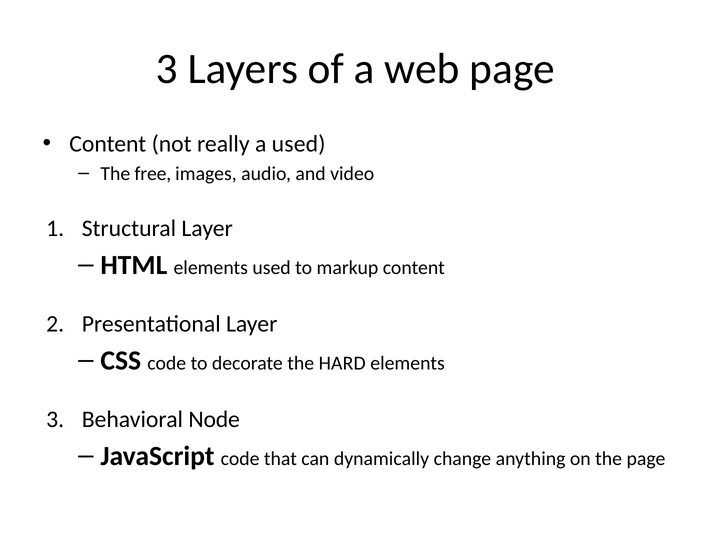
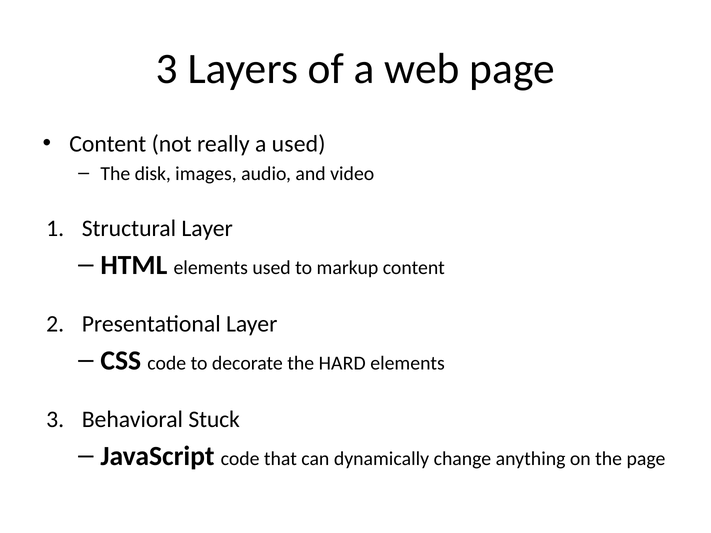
free: free -> disk
Node: Node -> Stuck
